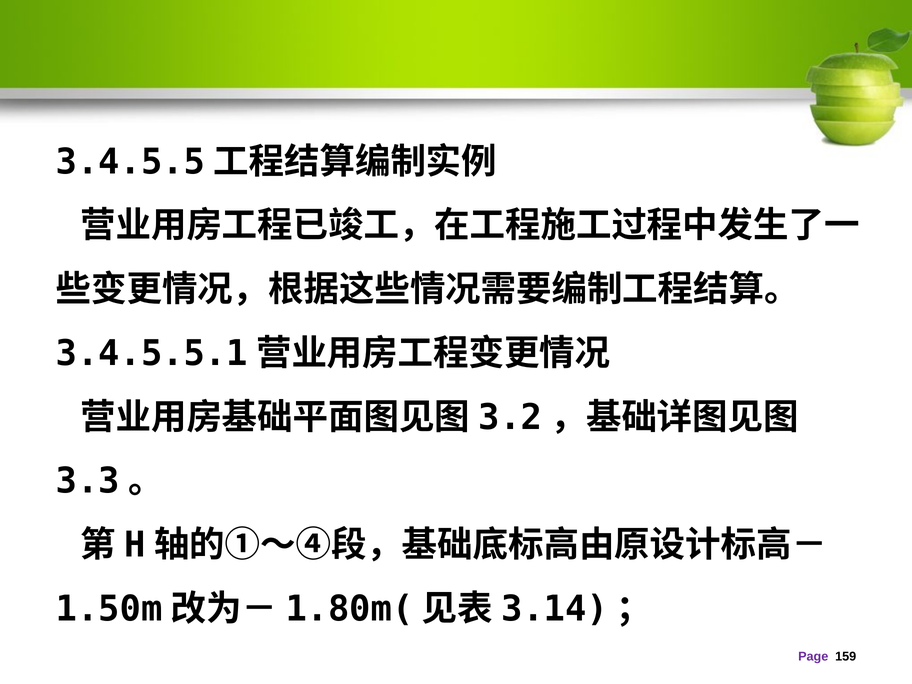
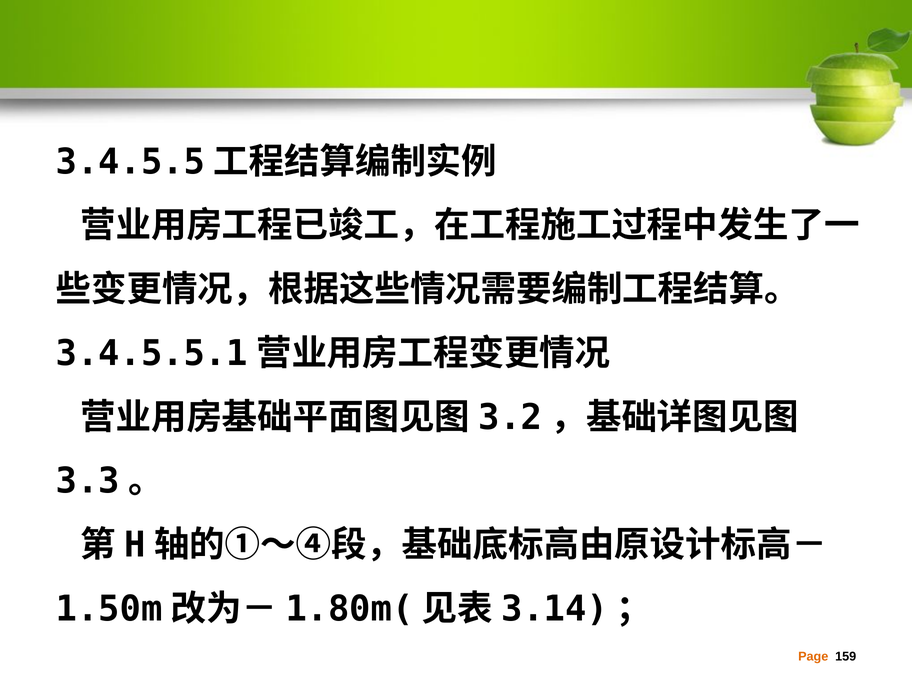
Page colour: purple -> orange
